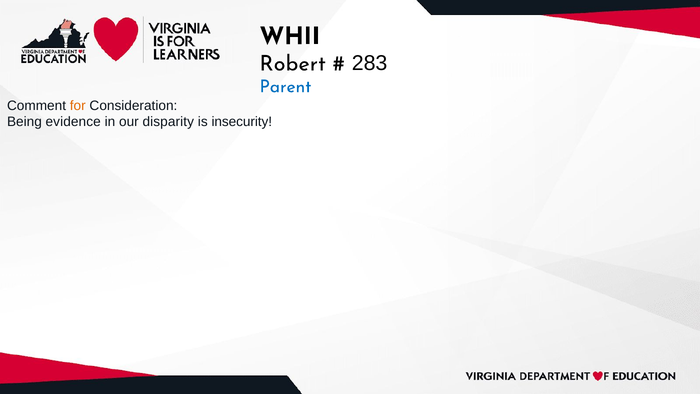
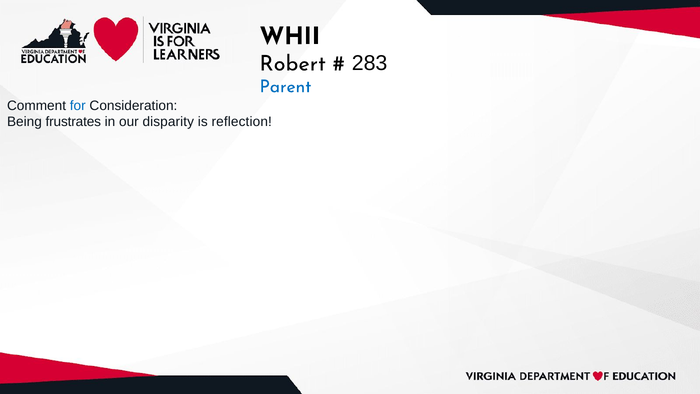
for colour: orange -> blue
evidence: evidence -> frustrates
insecurity: insecurity -> reflection
